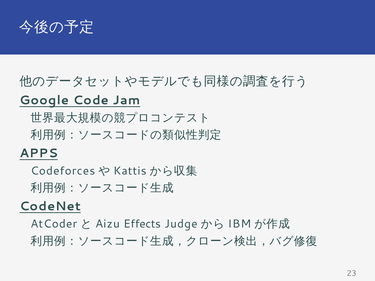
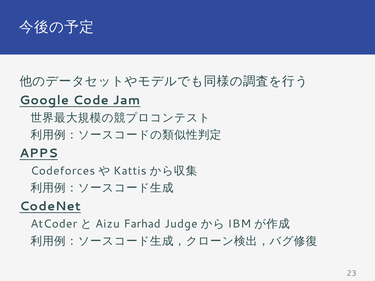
Effects: Effects -> Farhad
